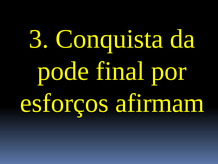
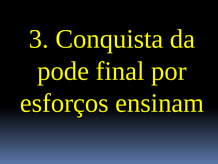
afirmam: afirmam -> ensinam
